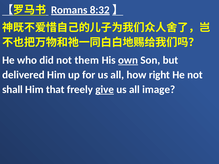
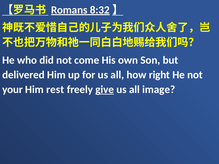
them: them -> come
own underline: present -> none
shall: shall -> your
that: that -> rest
